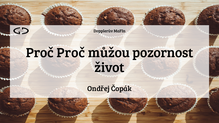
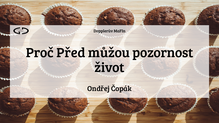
Proč Proč: Proč -> Před
